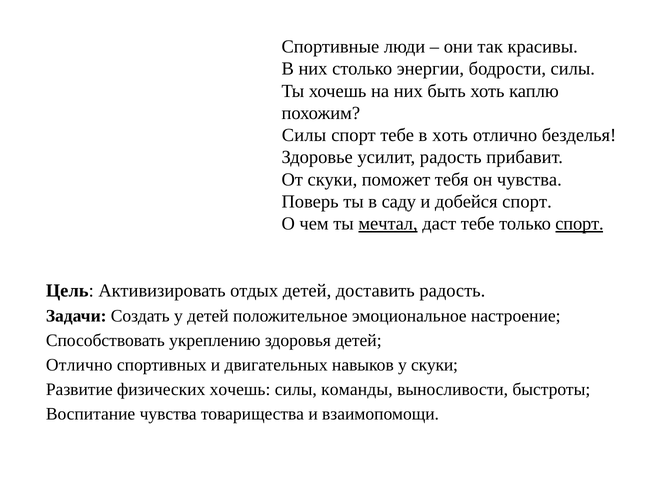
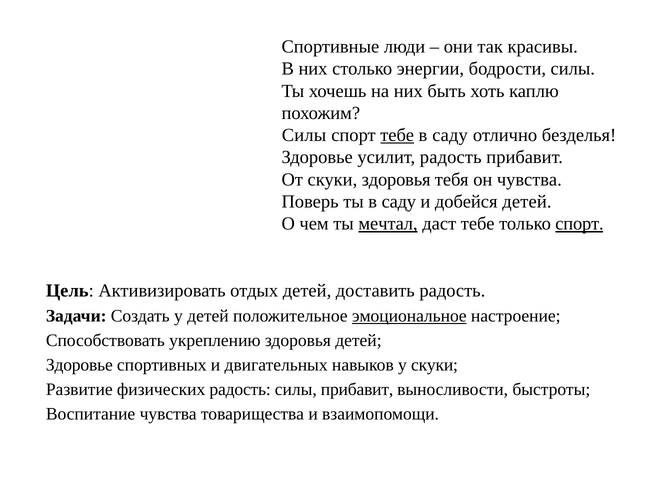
тебе at (397, 135) underline: none -> present
хоть at (450, 135): хоть -> саду
скуки поможет: поможет -> здоровья
добейся спорт: спорт -> детей
эмоциональное underline: none -> present
Отлично at (79, 365): Отлично -> Здоровье
физических хочешь: хочешь -> радость
силы команды: команды -> прибавит
